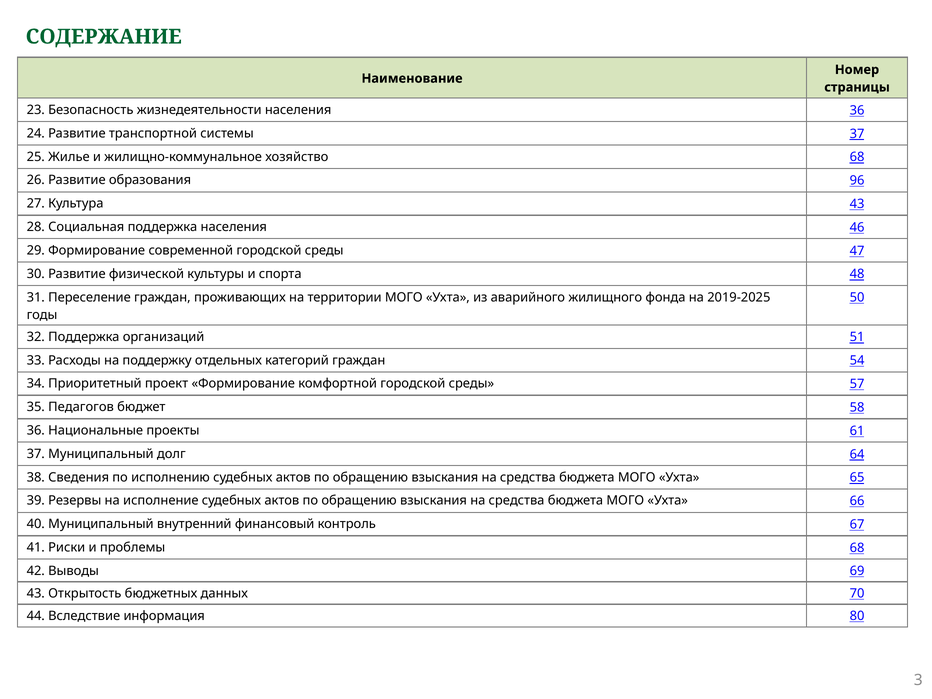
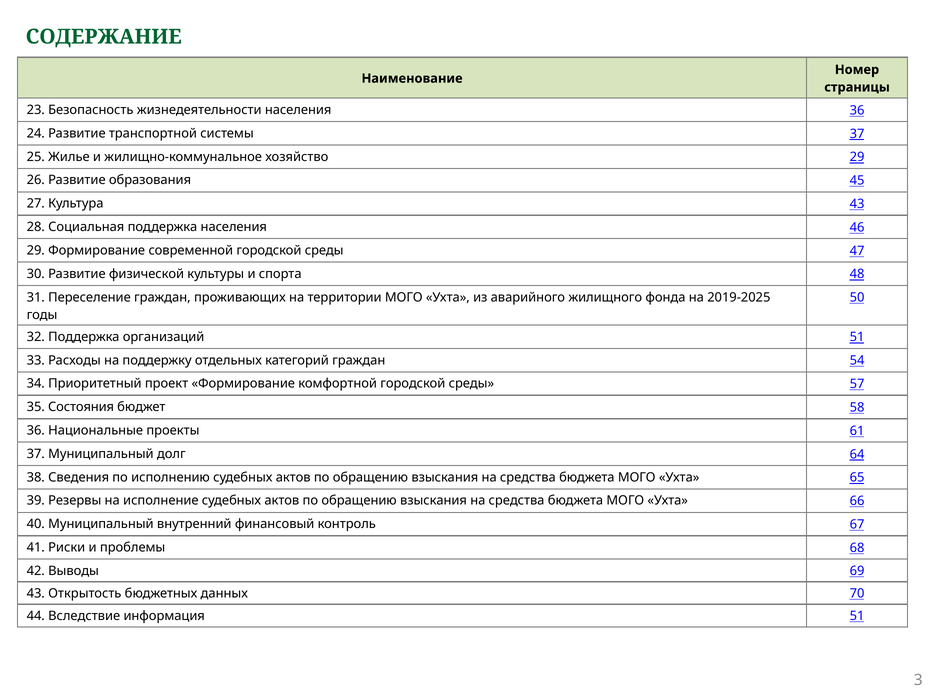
хозяйство 68: 68 -> 29
96: 96 -> 45
Педагогов: Педагогов -> Состояния
информация 80: 80 -> 51
